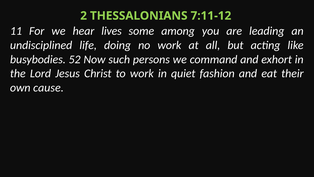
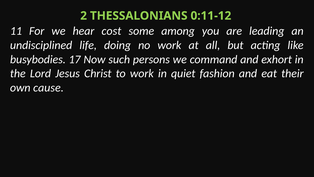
7:11-12: 7:11-12 -> 0:11-12
lives: lives -> cost
52: 52 -> 17
